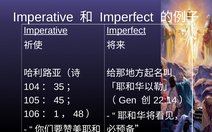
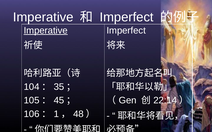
Imperfect at (126, 31) underline: present -> none
